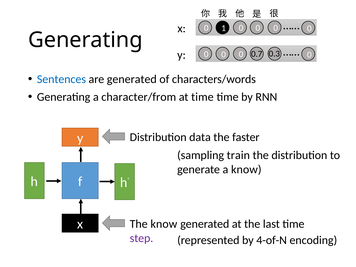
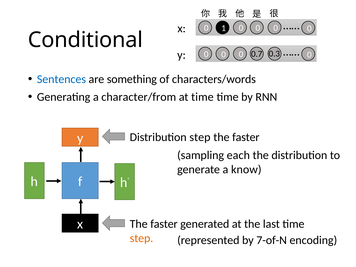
Generating at (85, 40): Generating -> Conditional
are generated: generated -> something
Distribution data: data -> step
train: train -> each
x The know: know -> faster
step at (141, 238) colour: purple -> orange
4-of-N: 4-of-N -> 7-of-N
